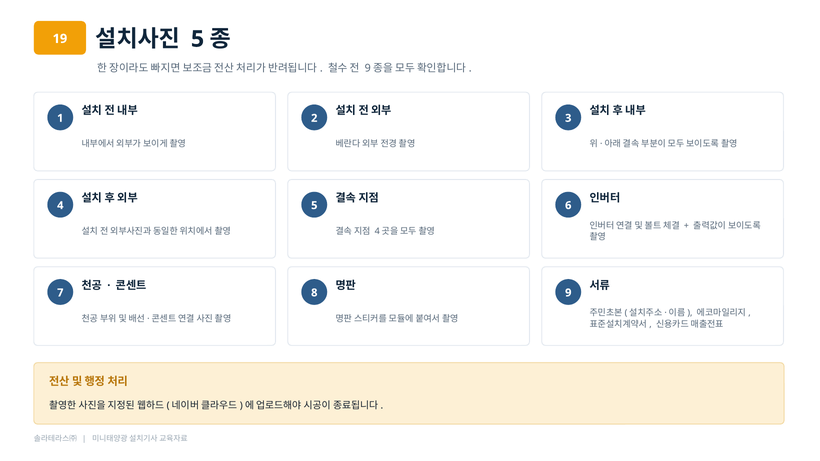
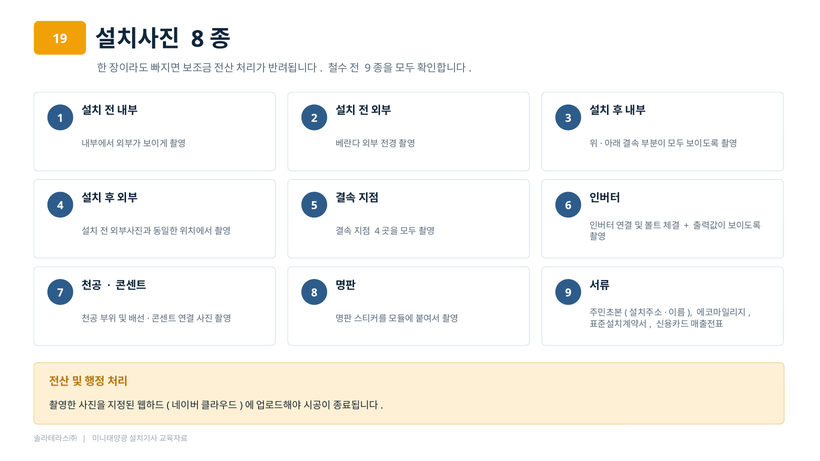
5 at (198, 39): 5 -> 8
